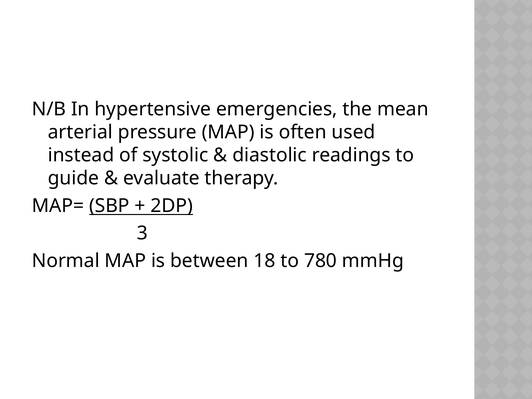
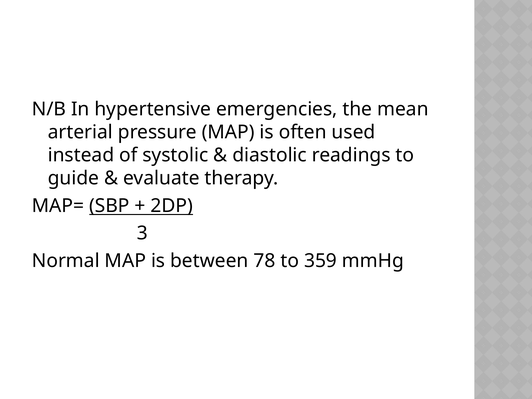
18: 18 -> 78
780: 780 -> 359
